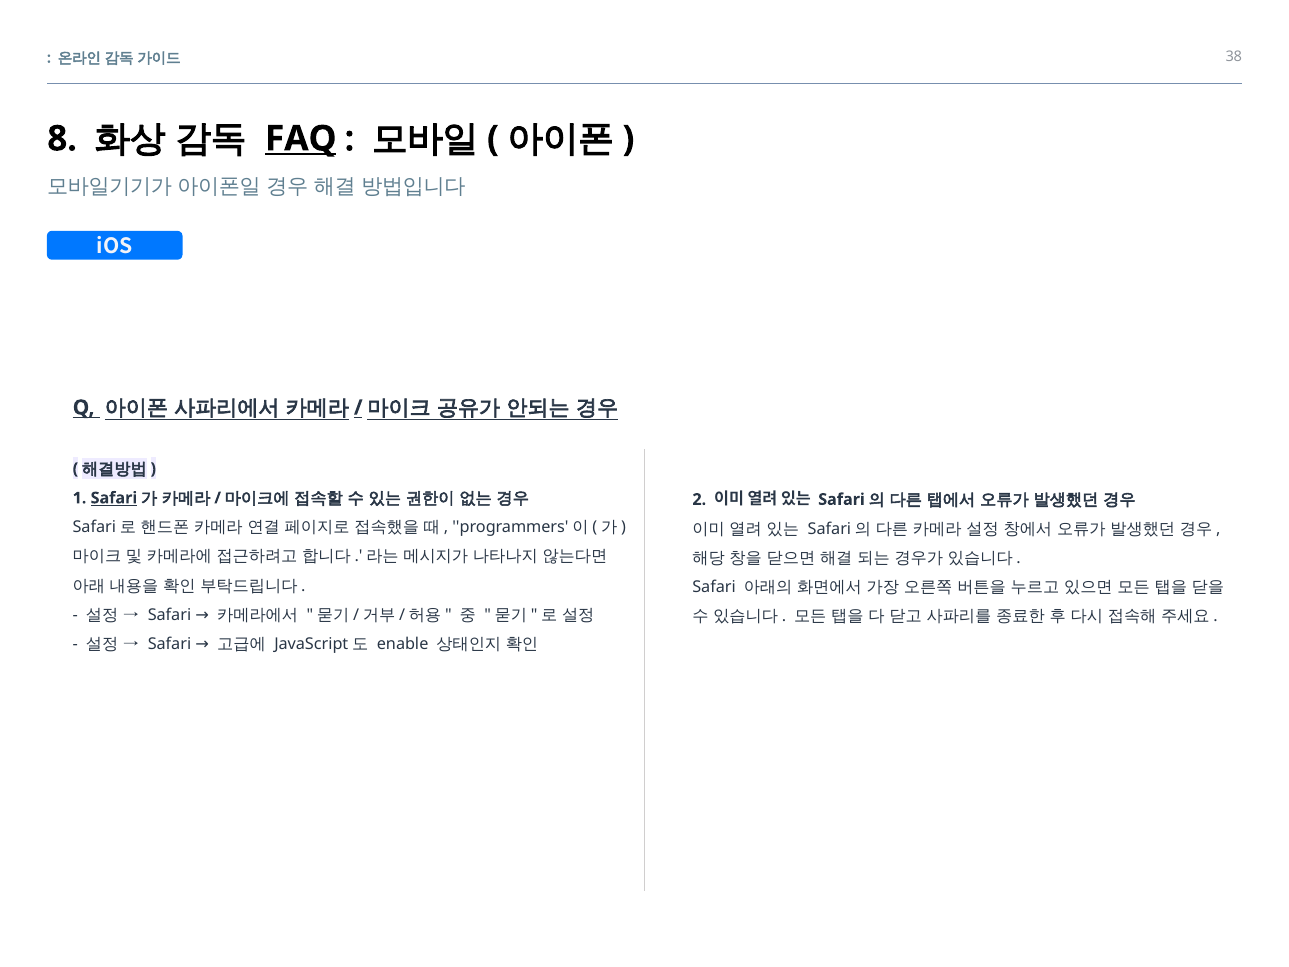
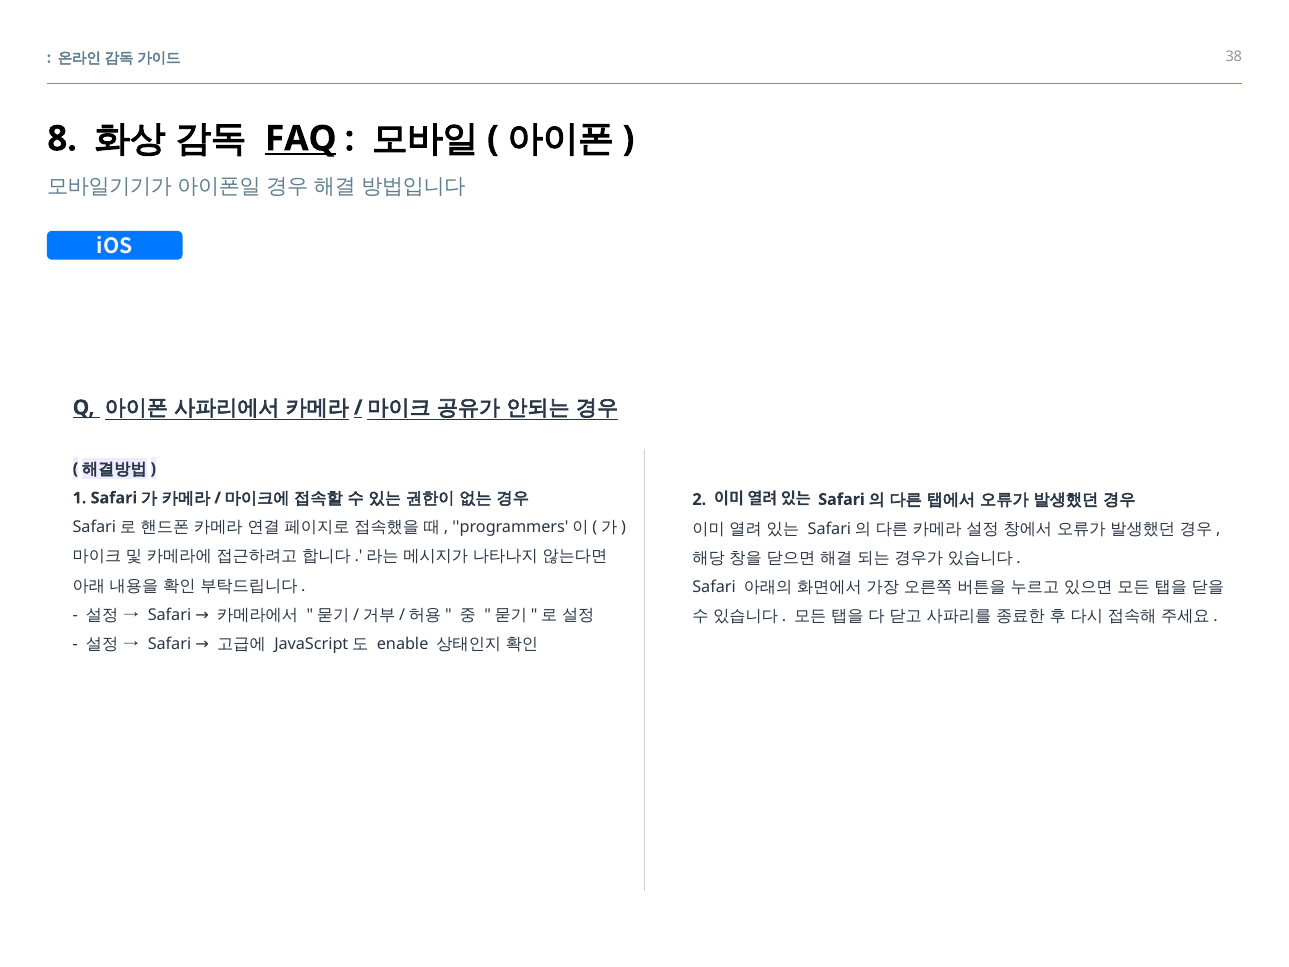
Safari at (114, 498) underline: present -> none
